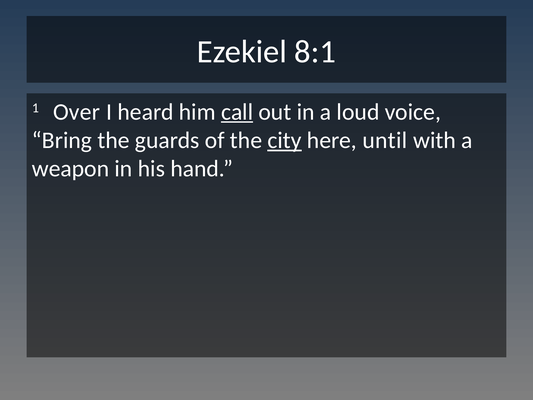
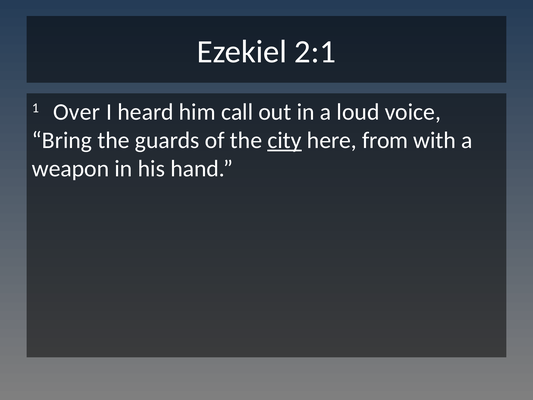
8:1: 8:1 -> 2:1
call underline: present -> none
until: until -> from
